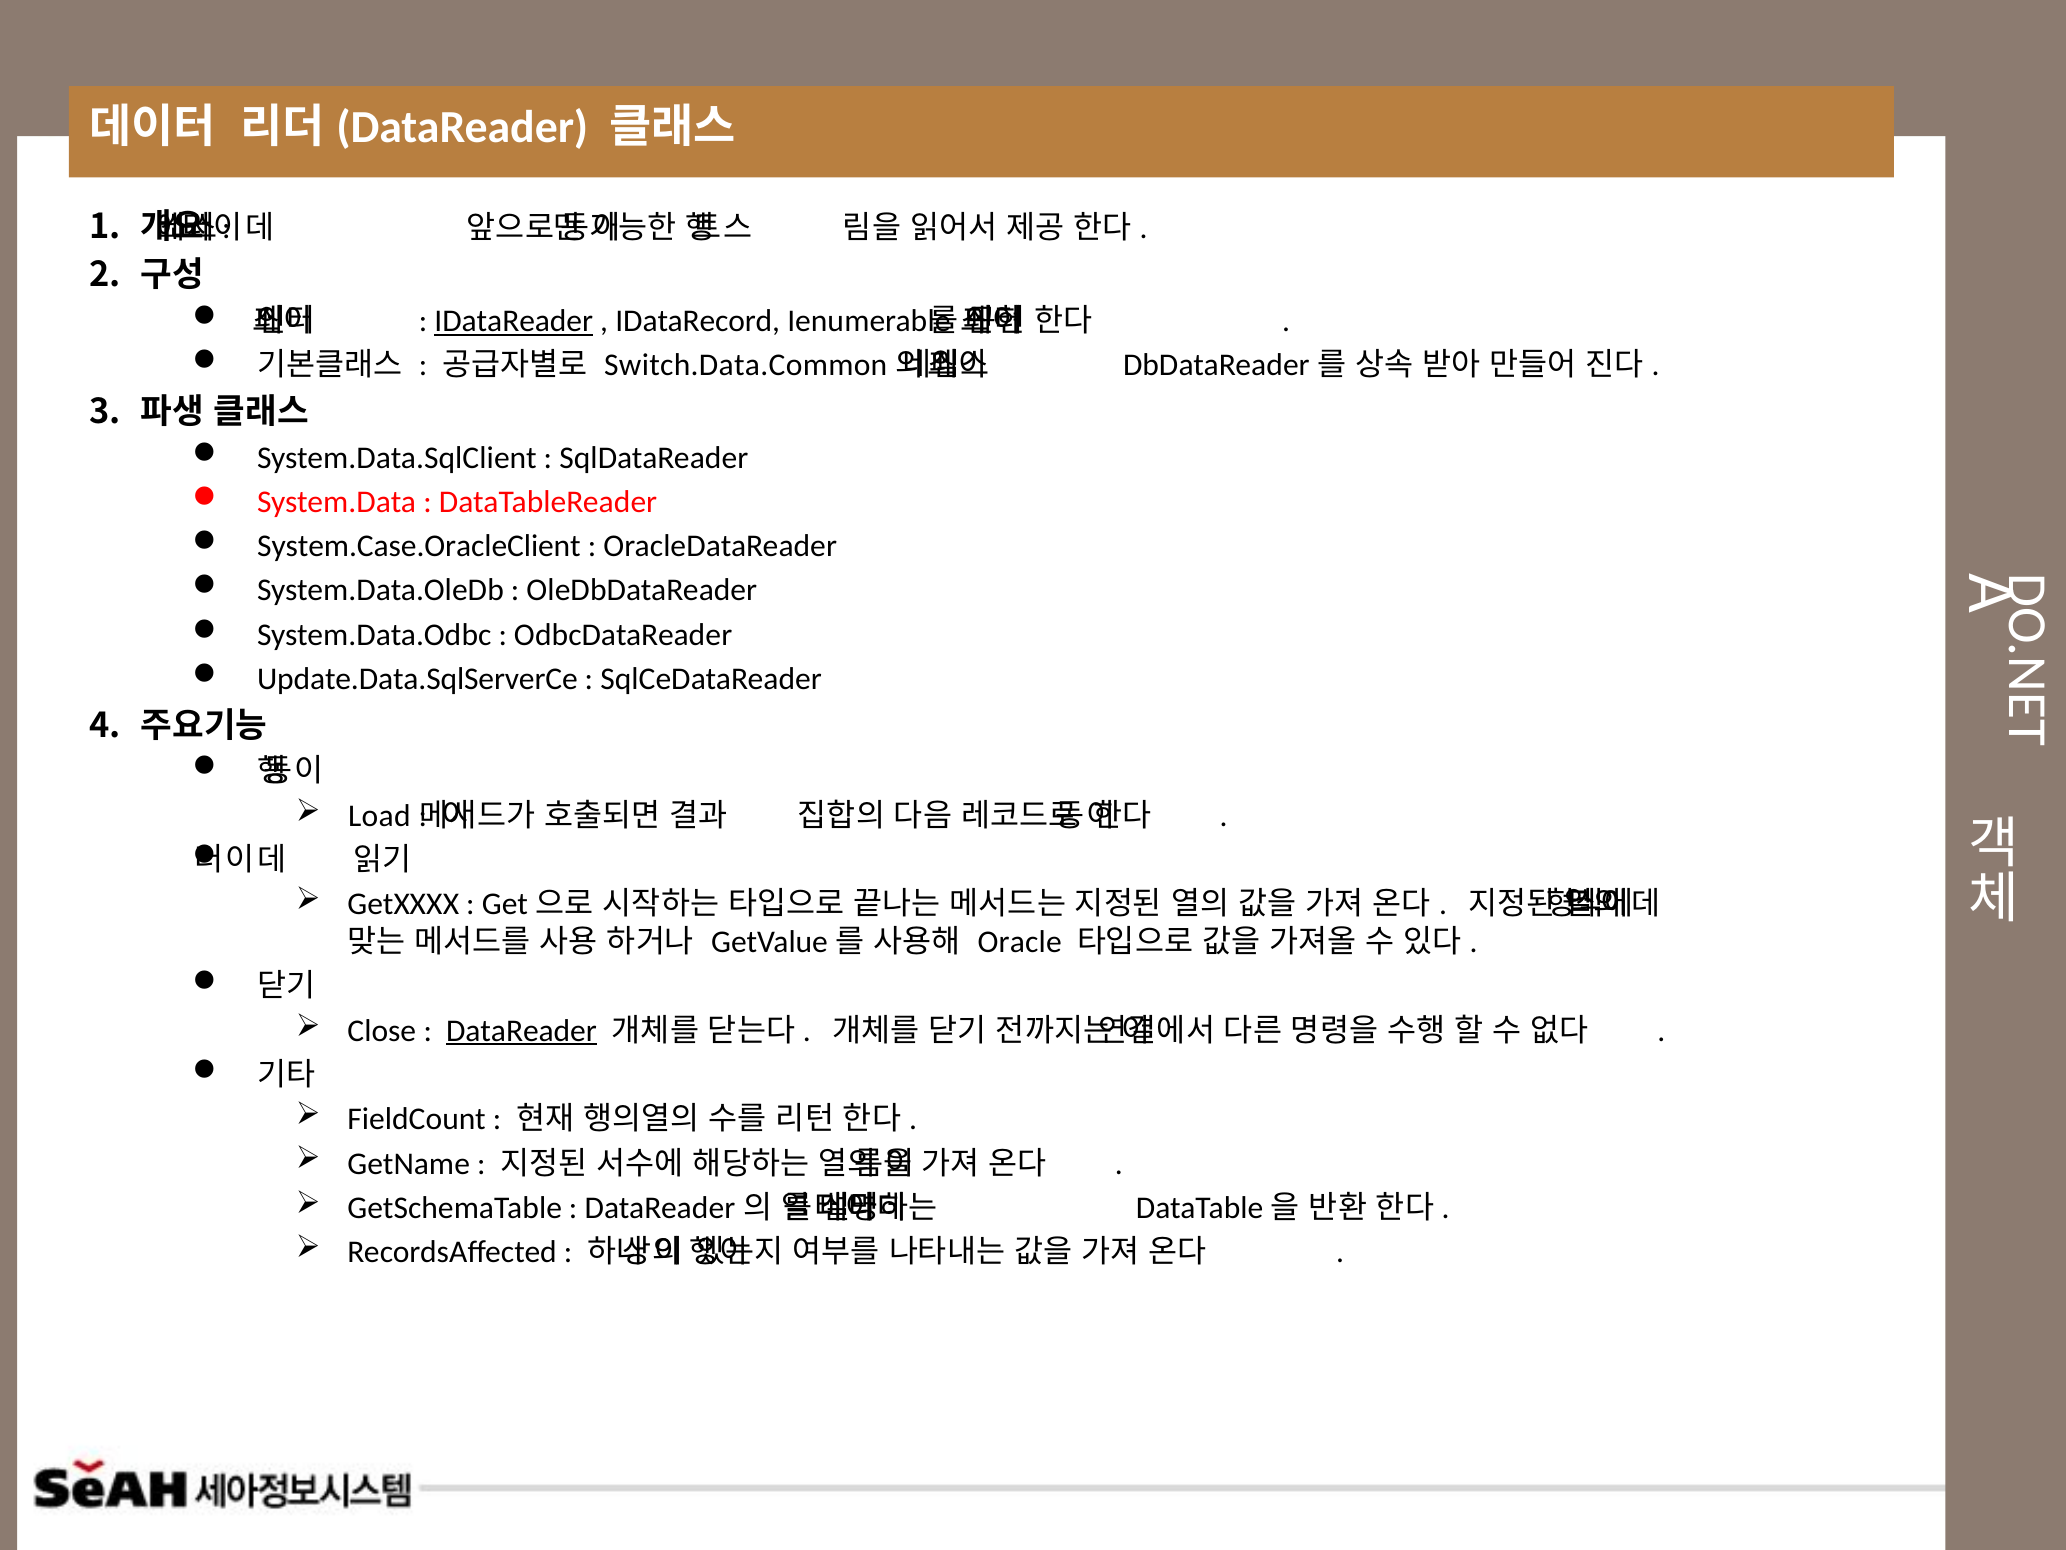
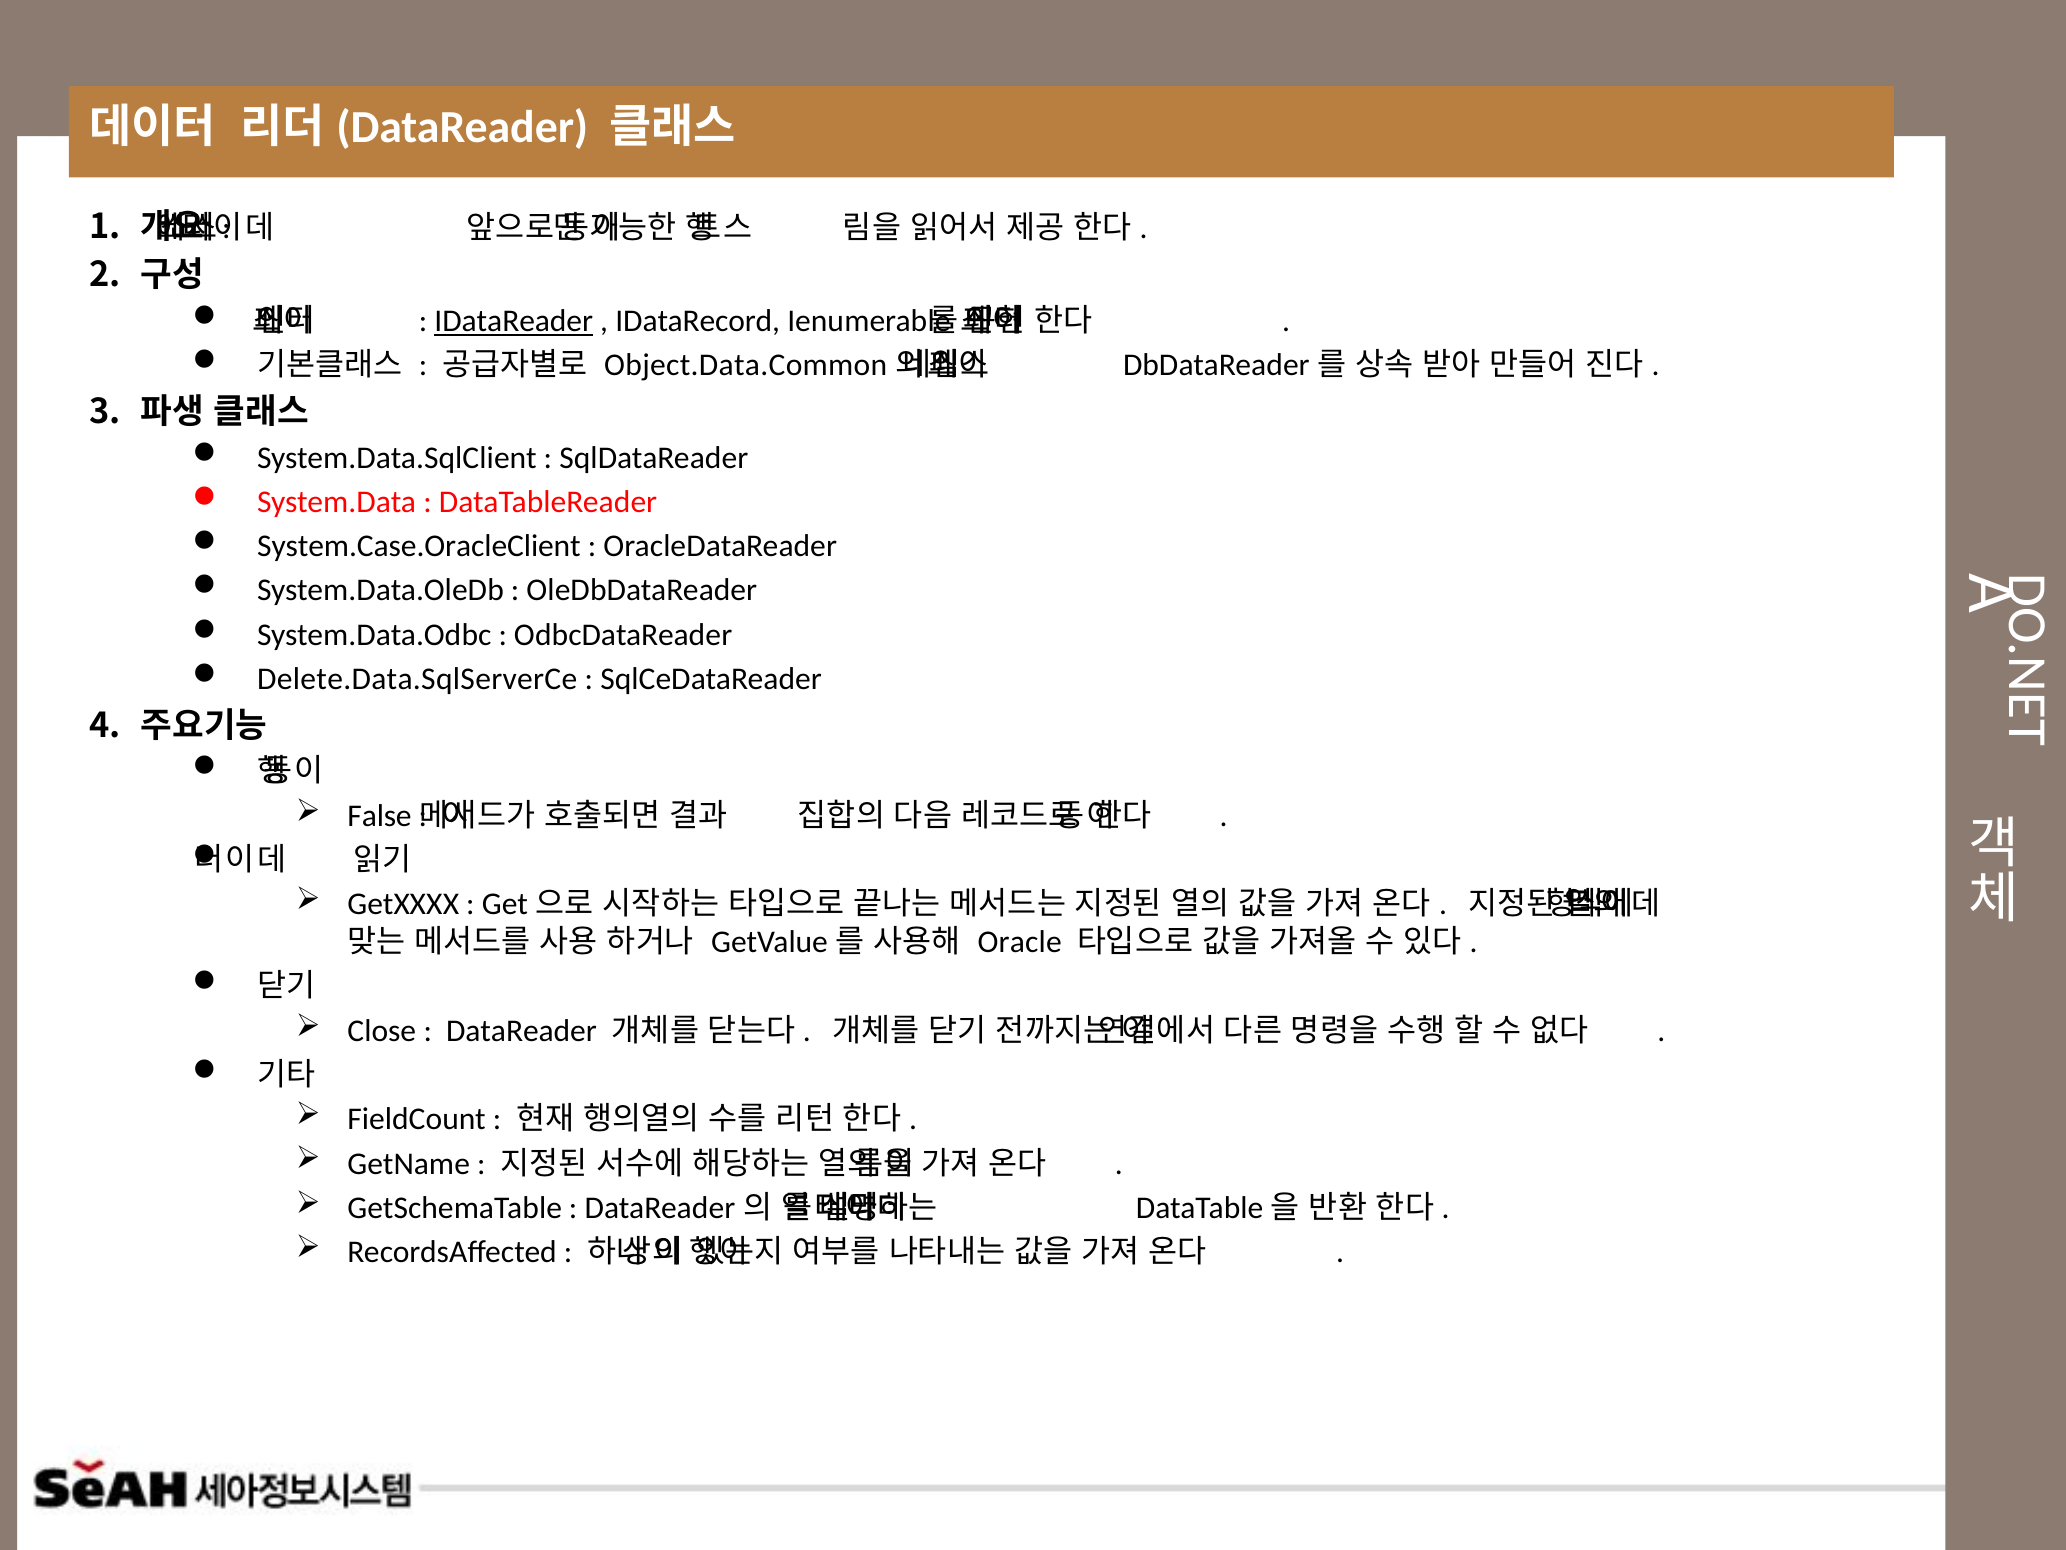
Switch.Data.Common: Switch.Data.Common -> Object.Data.Common
Update.Data.SqlServerCe: Update.Data.SqlServerCe -> Delete.Data.SqlServerCe
Load: Load -> False
DataReader at (521, 1030) underline: present -> none
